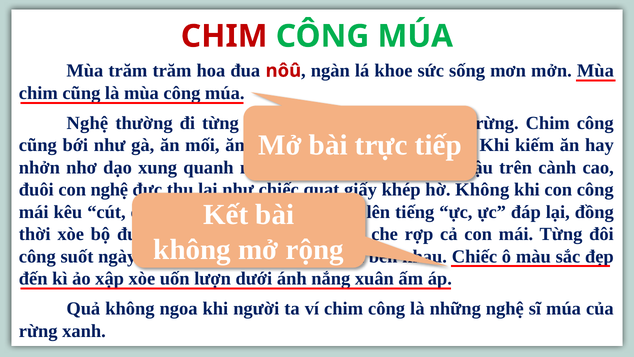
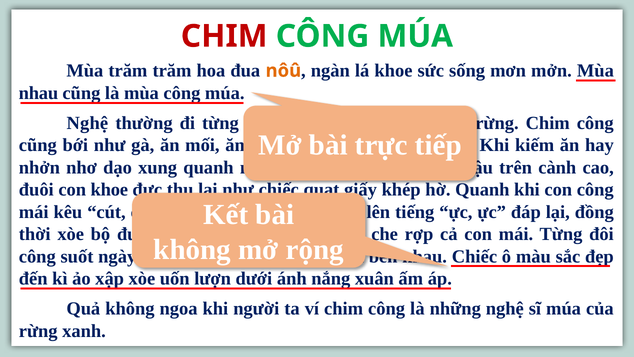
nôû colour: red -> orange
chim at (38, 93): chim -> nhau
con nghệ: nghệ -> khoe
Không at (482, 190): Không -> Quanh
